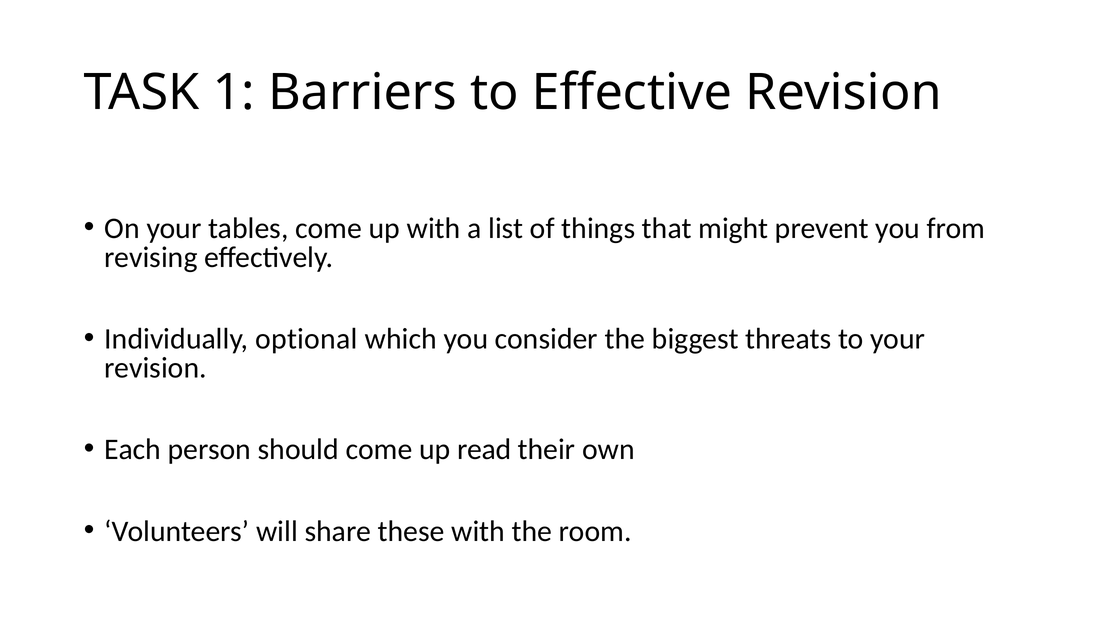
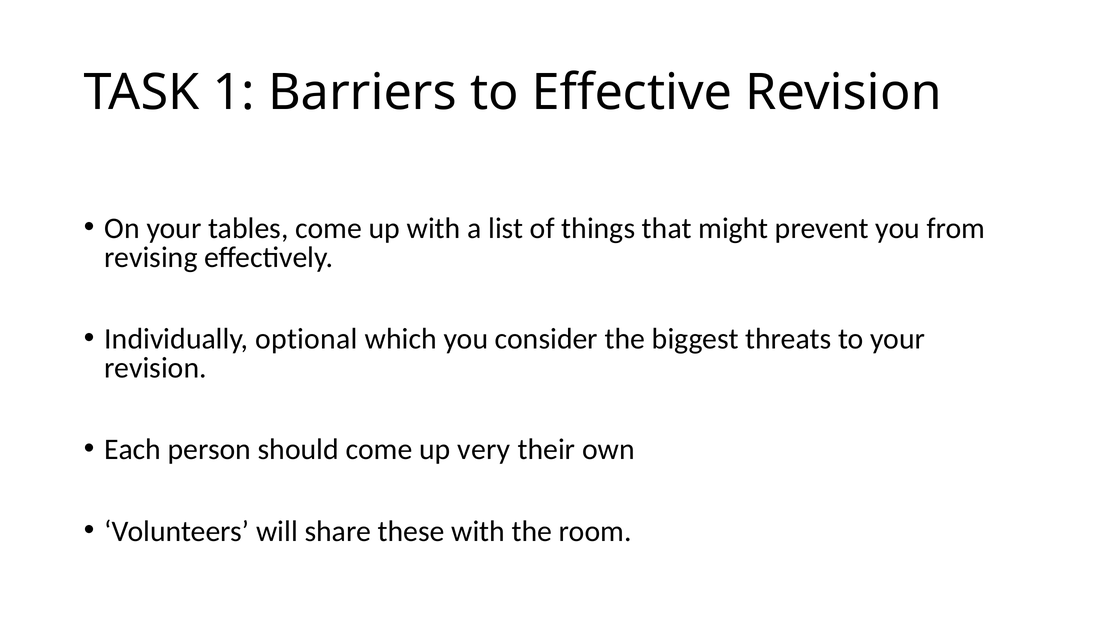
read: read -> very
